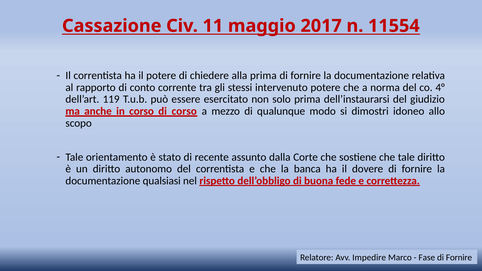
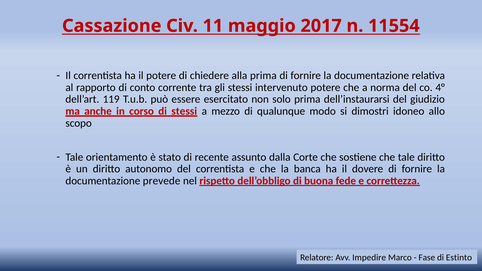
di corso: corso -> stessi
qualsiasi: qualsiasi -> prevede
Fornire at (459, 258): Fornire -> Estinto
